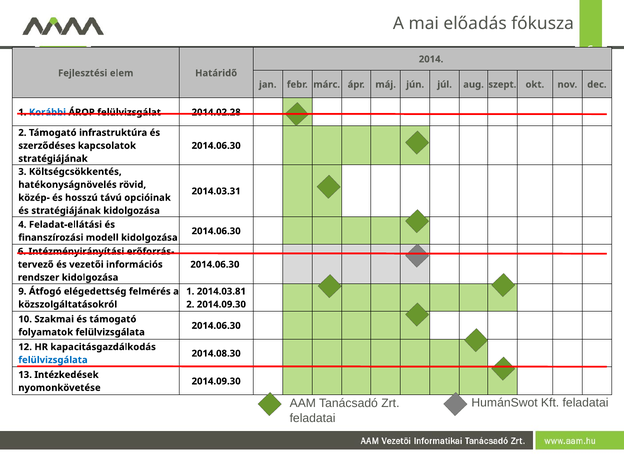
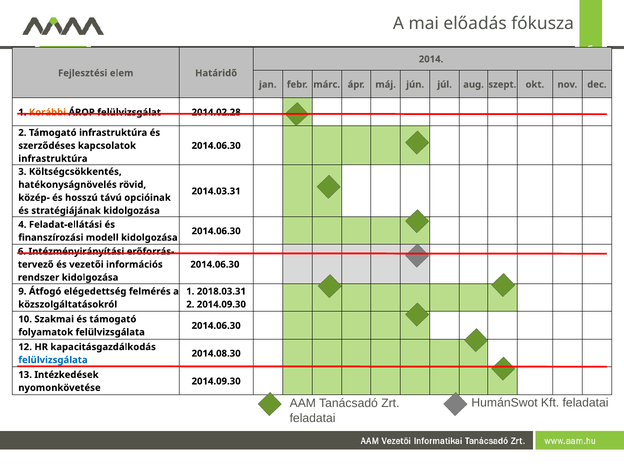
Korábbi colour: blue -> orange
stratégiájának at (53, 159): stratégiájának -> infrastruktúra
2014.03.81: 2014.03.81 -> 2018.03.31
